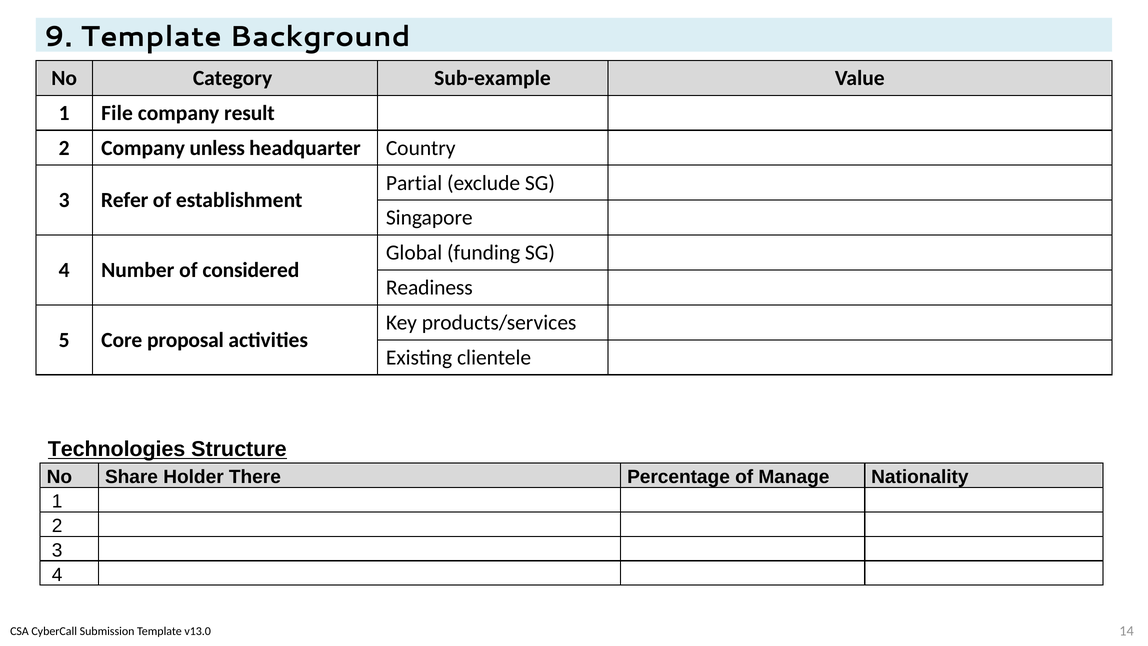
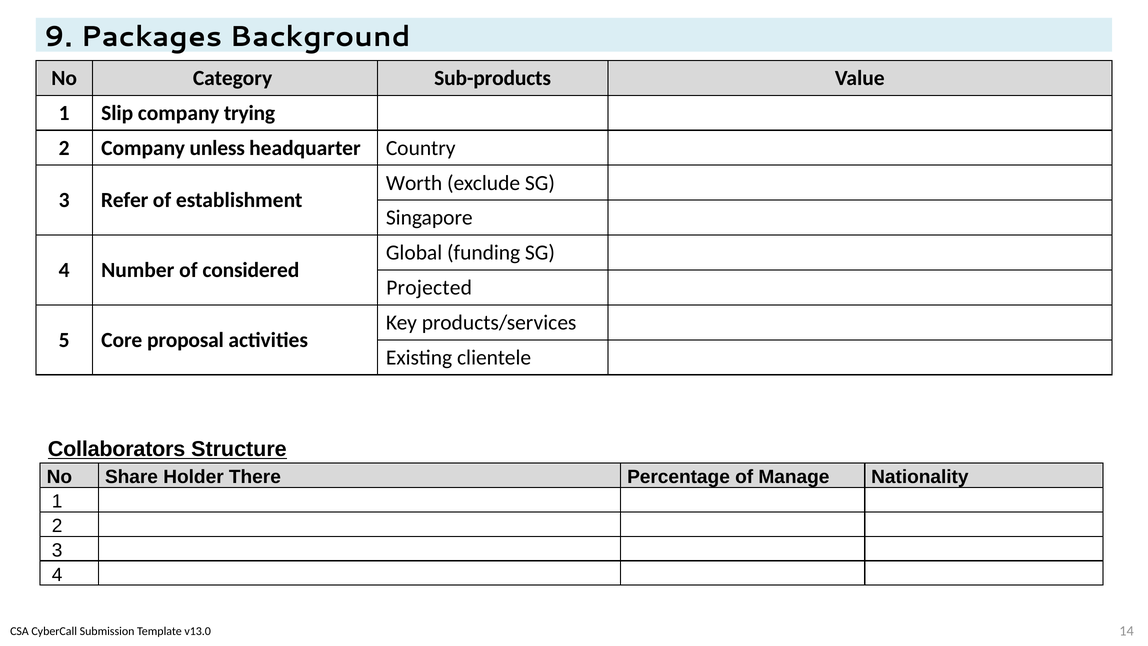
9 Template: Template -> Packages
Sub-example: Sub-example -> Sub-products
File: File -> Slip
result: result -> trying
Partial: Partial -> Worth
Readiness: Readiness -> Projected
Technologies: Technologies -> Collaborators
